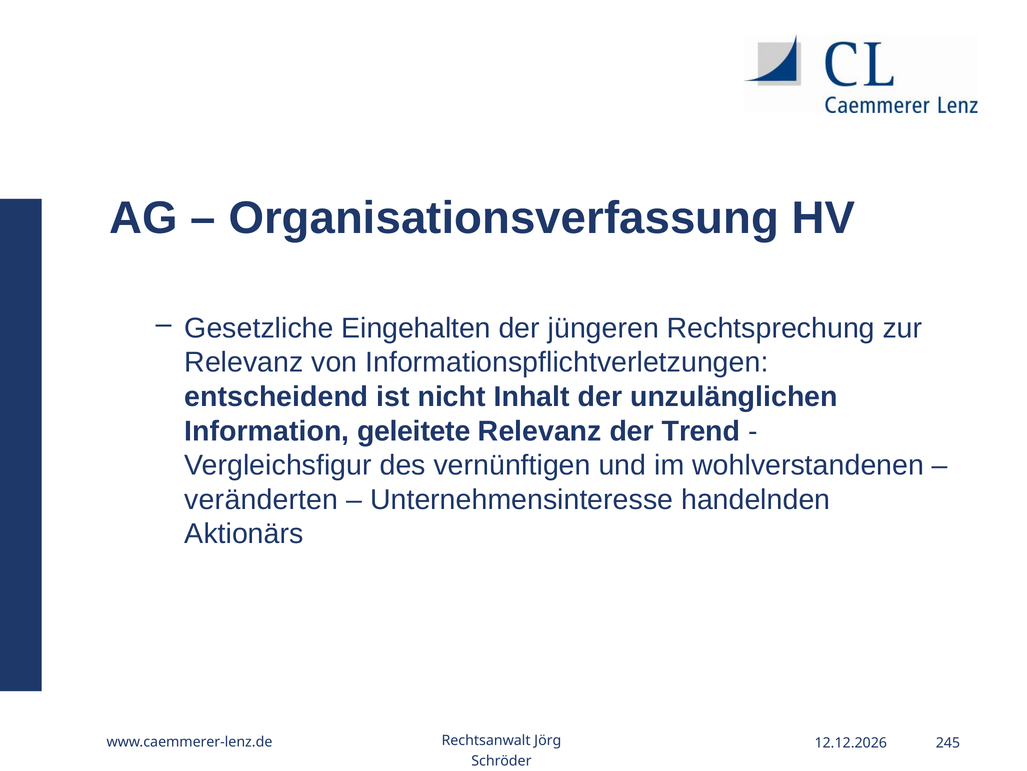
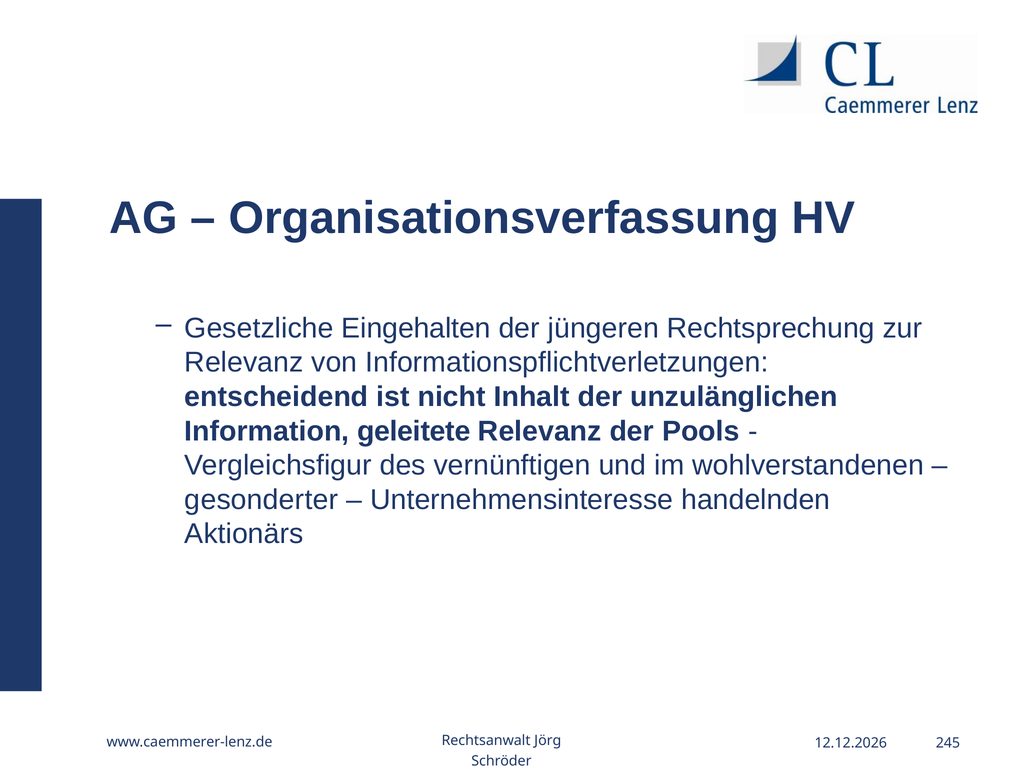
Trend: Trend -> Pools
veränderten: veränderten -> gesonderter
